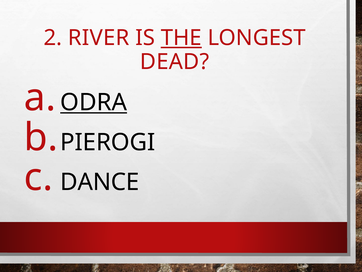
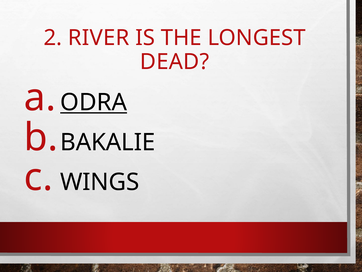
THE underline: present -> none
PIEROGI: PIEROGI -> BAKALIE
DANCE: DANCE -> WINGS
